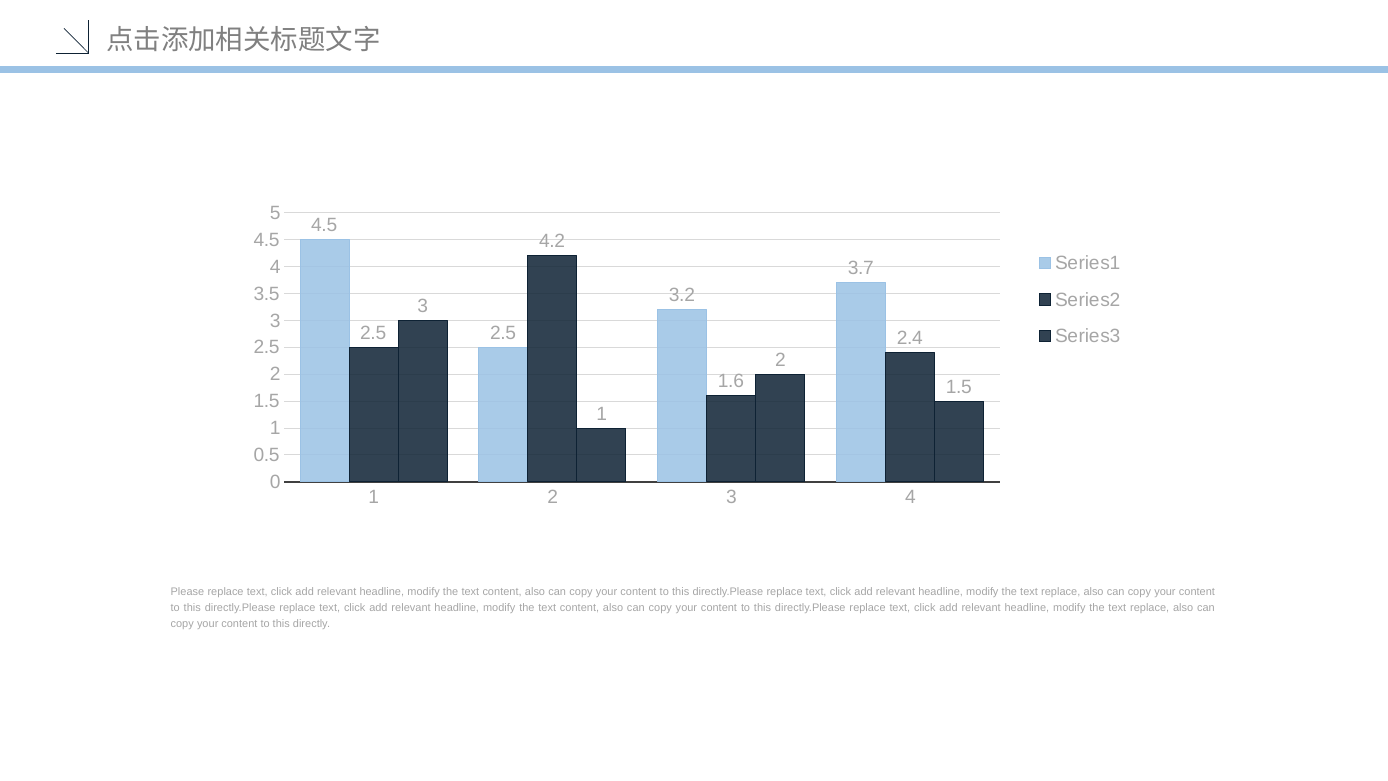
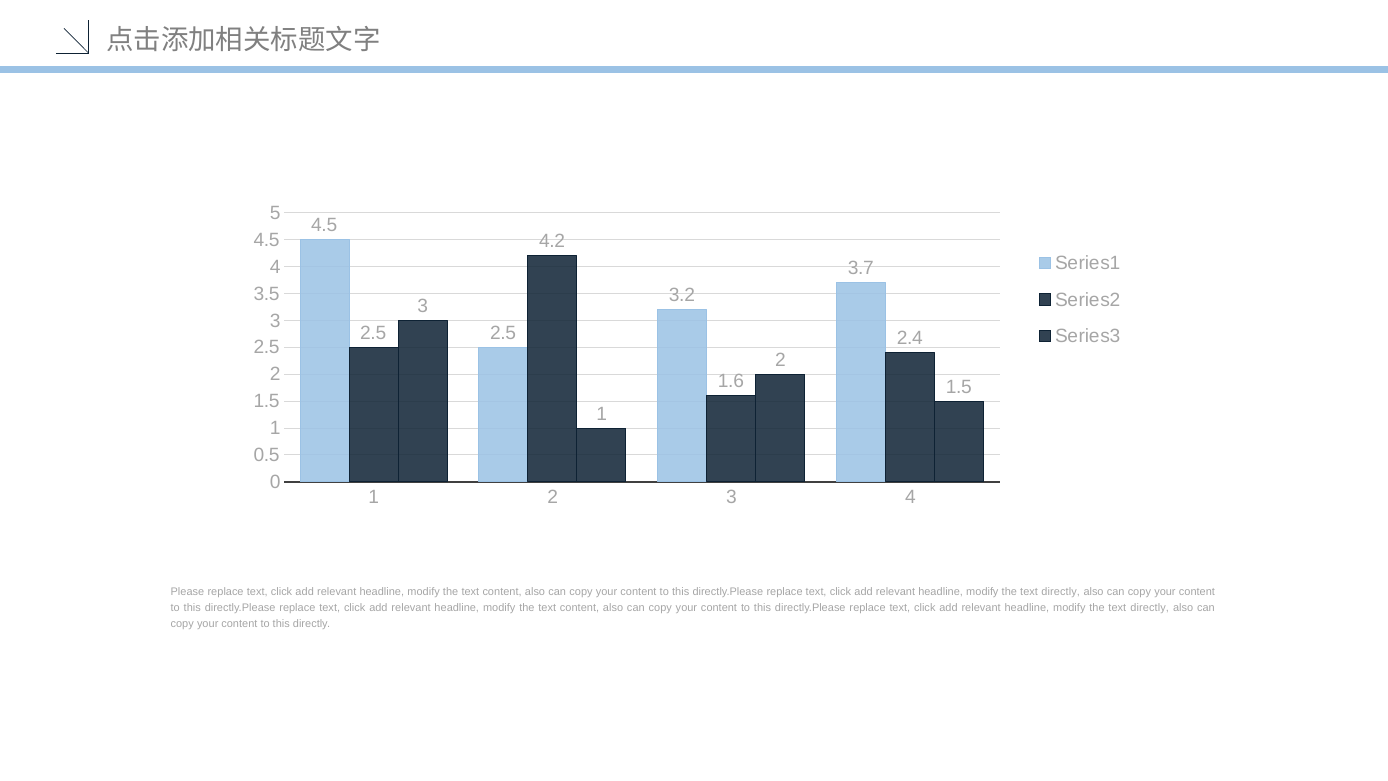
replace at (1061, 592): replace -> directly
replace at (1150, 607): replace -> directly
